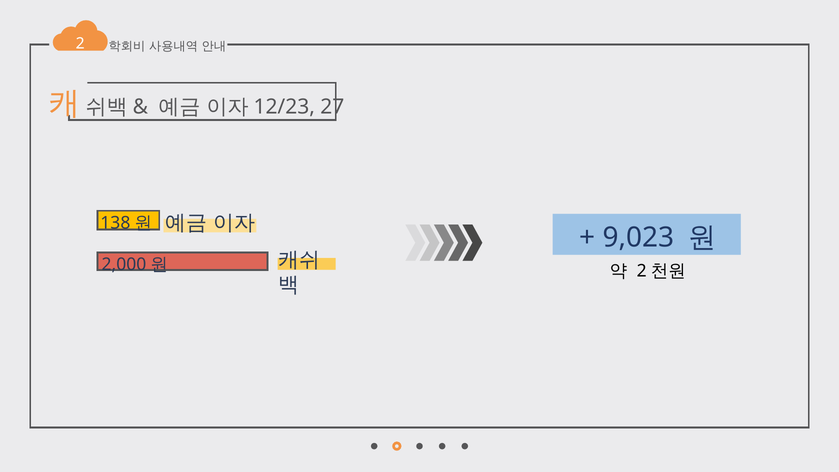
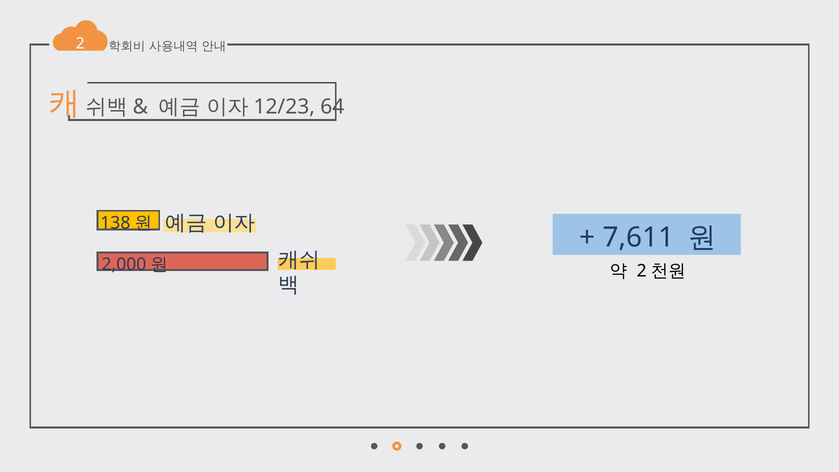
27: 27 -> 64
9,023: 9,023 -> 7,611
